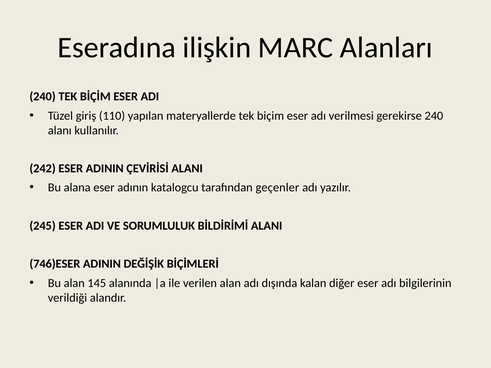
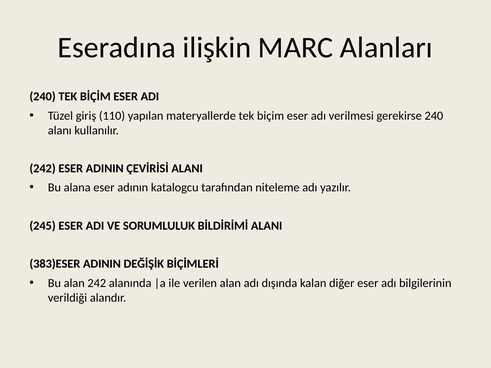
geçenler: geçenler -> niteleme
746)ESER: 746)ESER -> 383)ESER
alan 145: 145 -> 242
